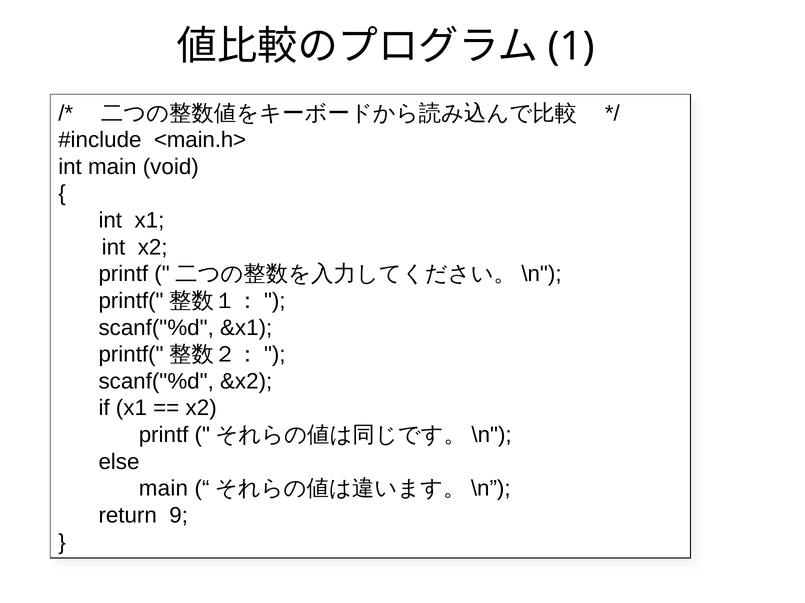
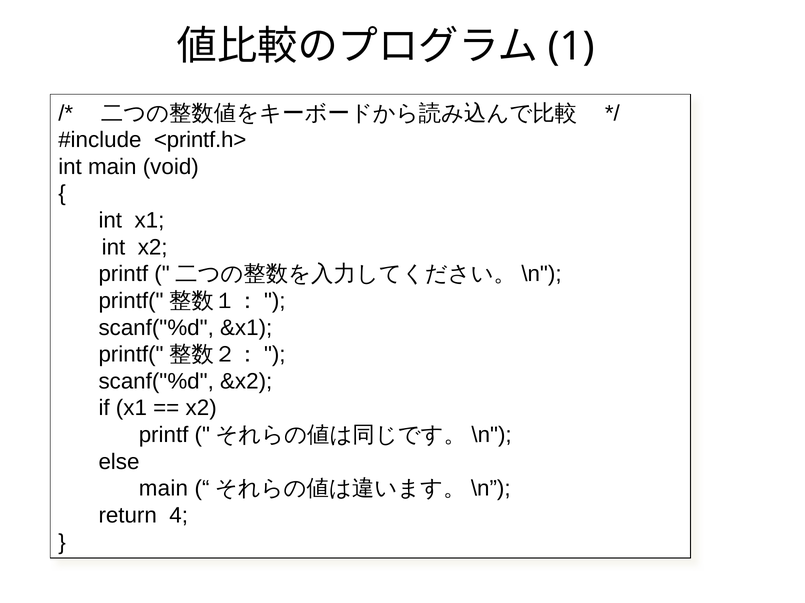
<main.h>: <main.h> -> <printf.h>
9: 9 -> 4
